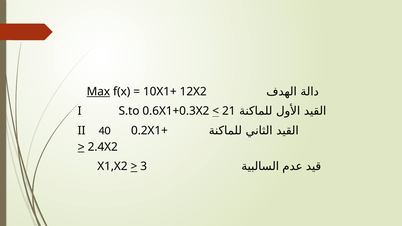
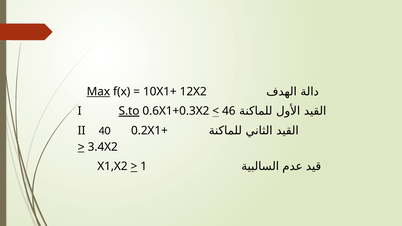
S.to underline: none -> present
21: 21 -> 46
2.4X2: 2.4X2 -> 3.4X2
3: 3 -> 1
